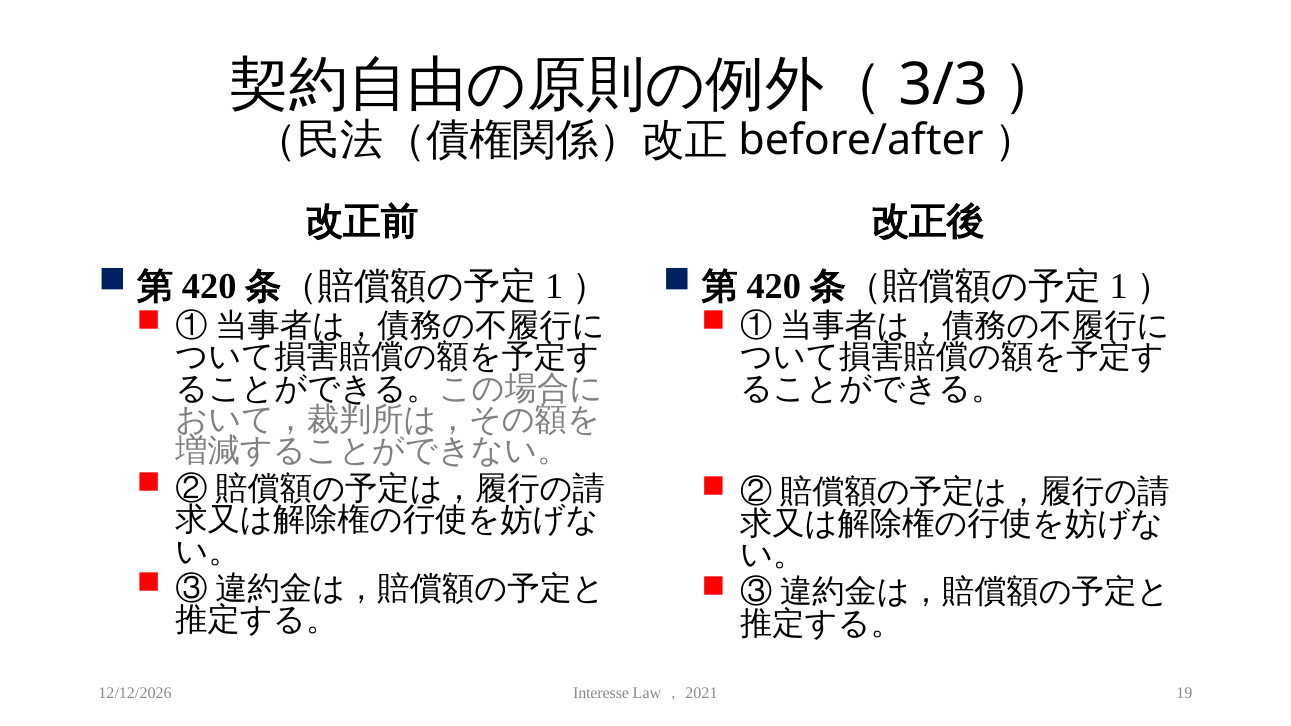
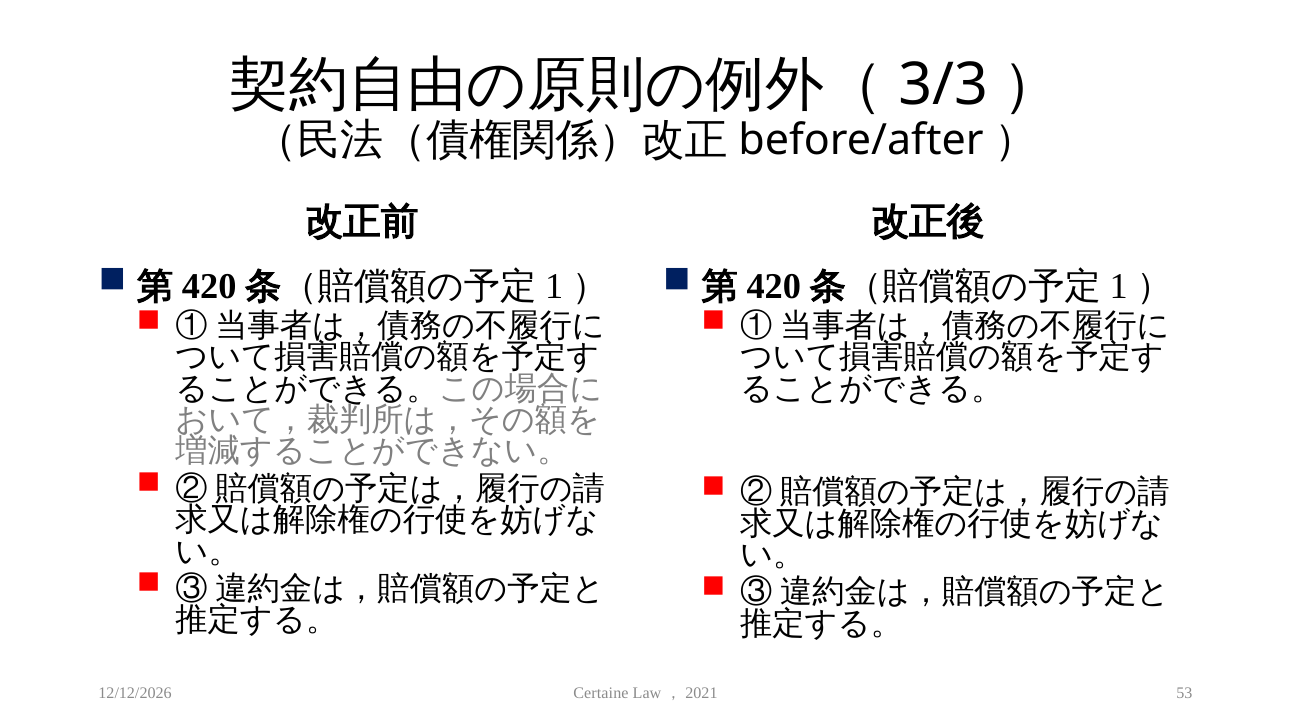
Interesse: Interesse -> Certaine
19: 19 -> 53
